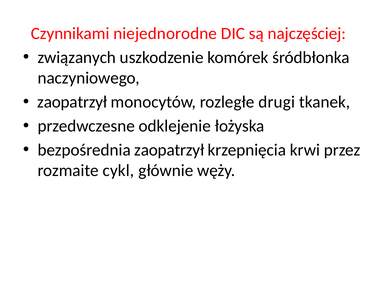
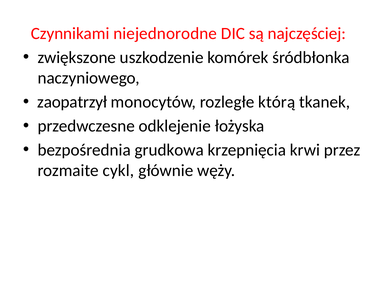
związanych: związanych -> zwiększone
drugi: drugi -> którą
bezpośrednia zaopatrzył: zaopatrzył -> grudkowa
